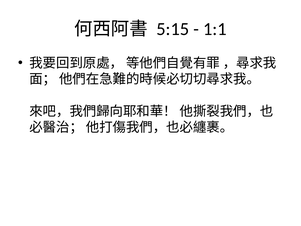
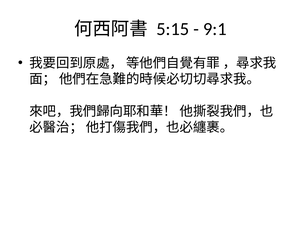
1:1: 1:1 -> 9:1
